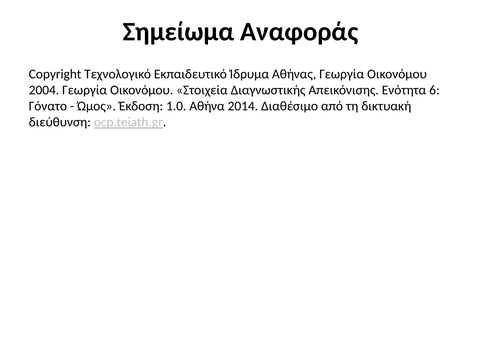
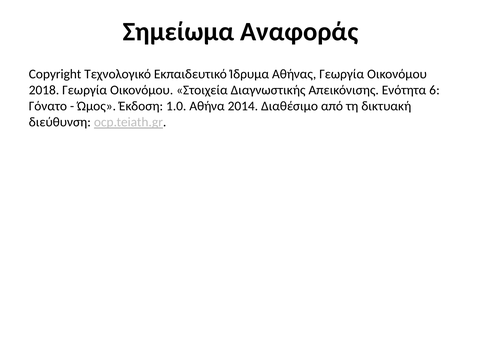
2004: 2004 -> 2018
